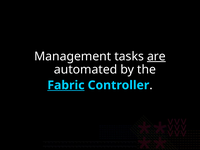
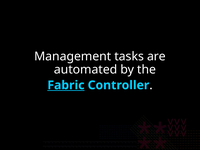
are underline: present -> none
